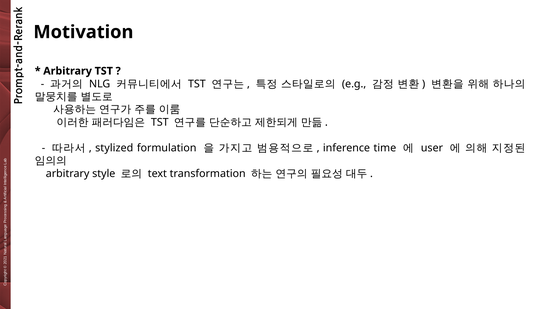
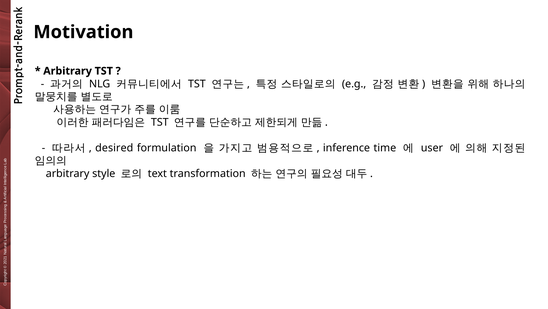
stylized: stylized -> desired
